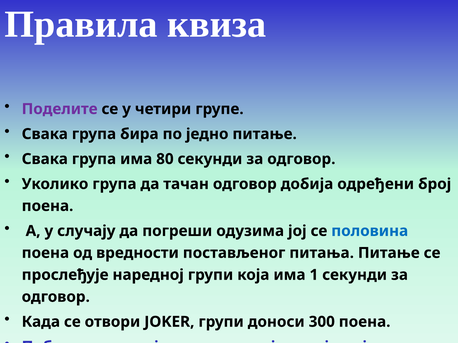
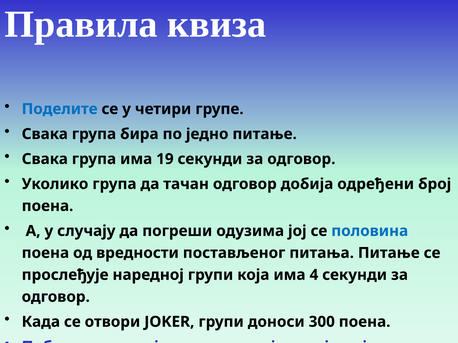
Поделите colour: purple -> blue
80: 80 -> 19
1: 1 -> 4
